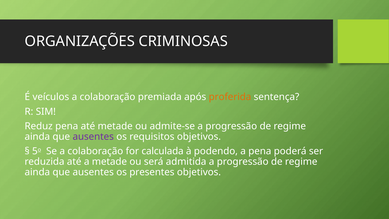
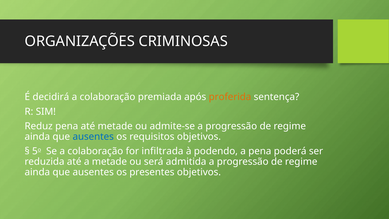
veículos: veículos -> decidirá
ausentes at (93, 137) colour: purple -> blue
calculada: calculada -> infiltrada
